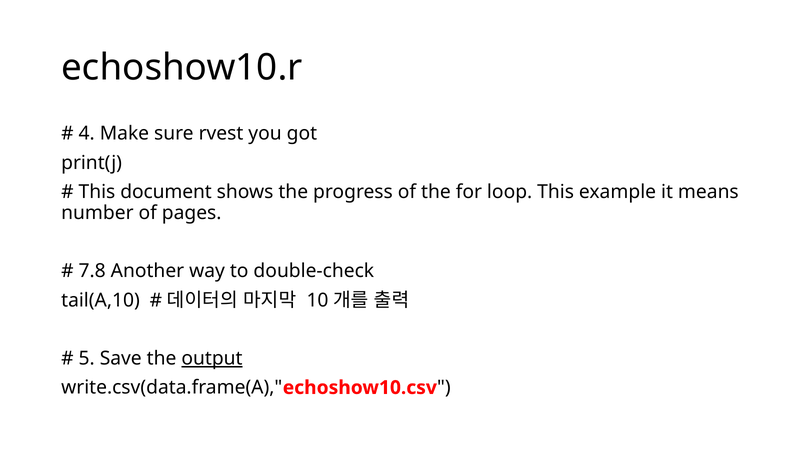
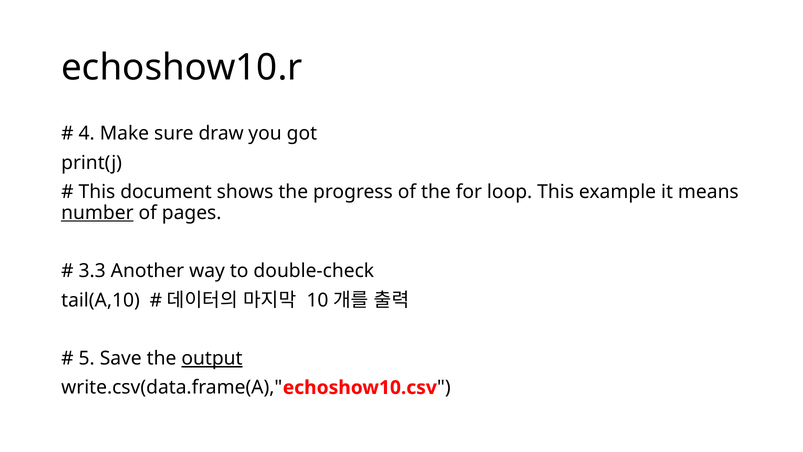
rvest: rvest -> draw
number underline: none -> present
7.8: 7.8 -> 3.3
